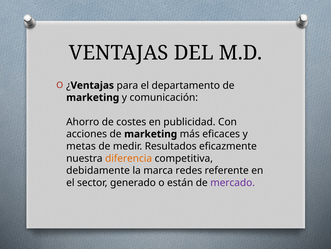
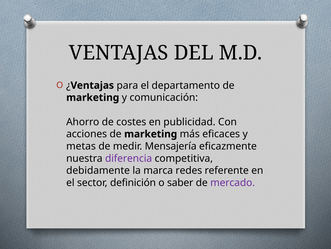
Resultados: Resultados -> Mensajería
diferencia colour: orange -> purple
generado: generado -> definición
están: están -> saber
